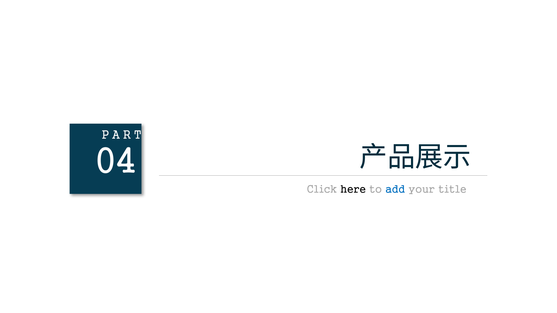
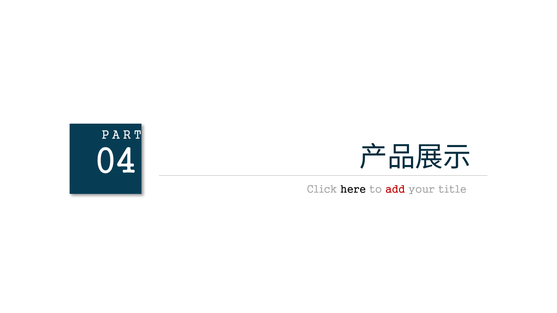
add colour: blue -> red
